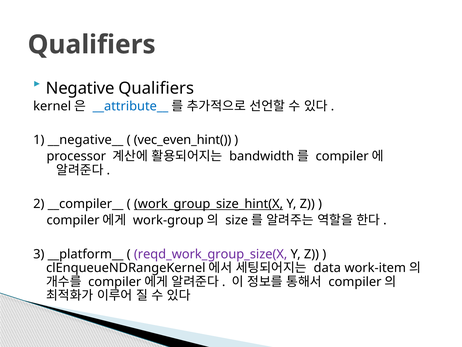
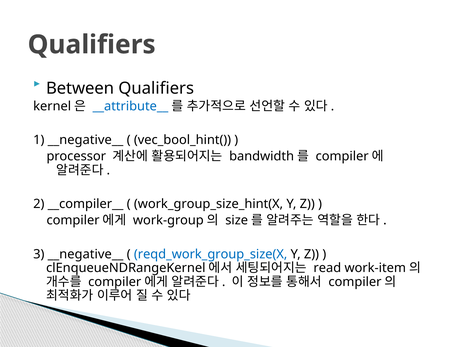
Negative: Negative -> Between
vec_even_hint(: vec_even_hint( -> vec_bool_hint(
work_group_size_hint(X underline: present -> none
3 __platform__: __platform__ -> __negative__
reqd_work_group_size(X colour: purple -> blue
data: data -> read
